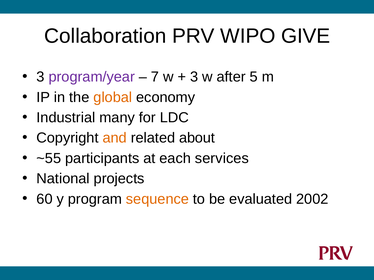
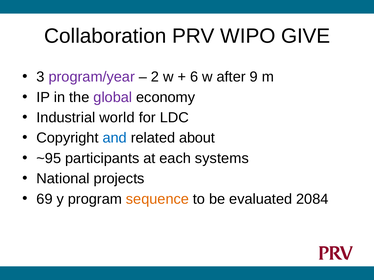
7: 7 -> 2
3 at (194, 77): 3 -> 6
5: 5 -> 9
global colour: orange -> purple
many: many -> world
and colour: orange -> blue
~55: ~55 -> ~95
services: services -> systems
60: 60 -> 69
2002: 2002 -> 2084
